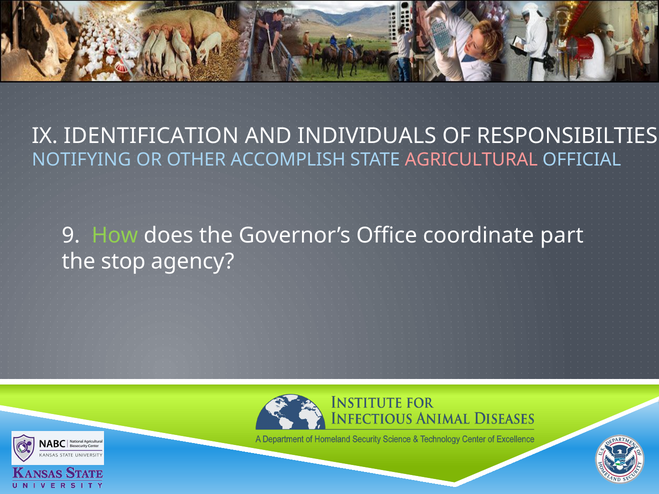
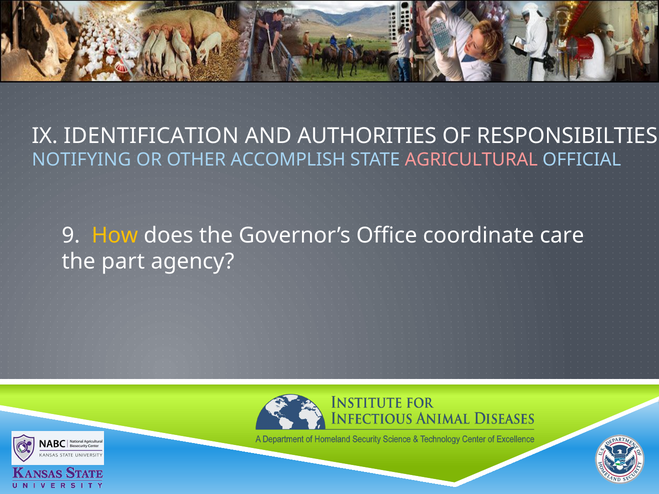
INDIVIDUALS: INDIVIDUALS -> AUTHORITIES
How colour: light green -> yellow
part: part -> care
stop: stop -> part
